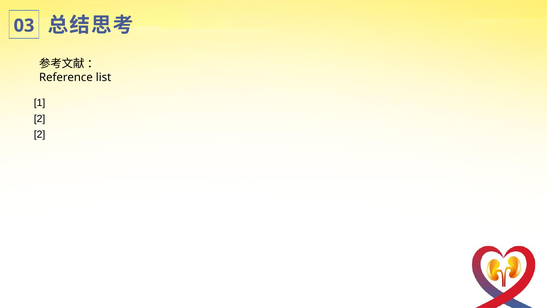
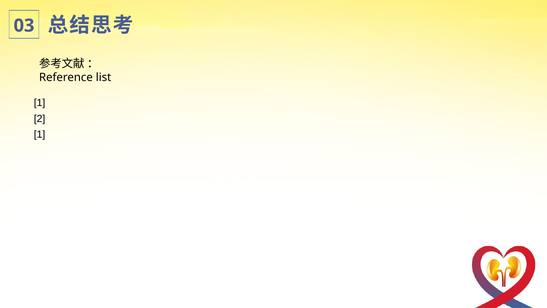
2 at (40, 134): 2 -> 1
